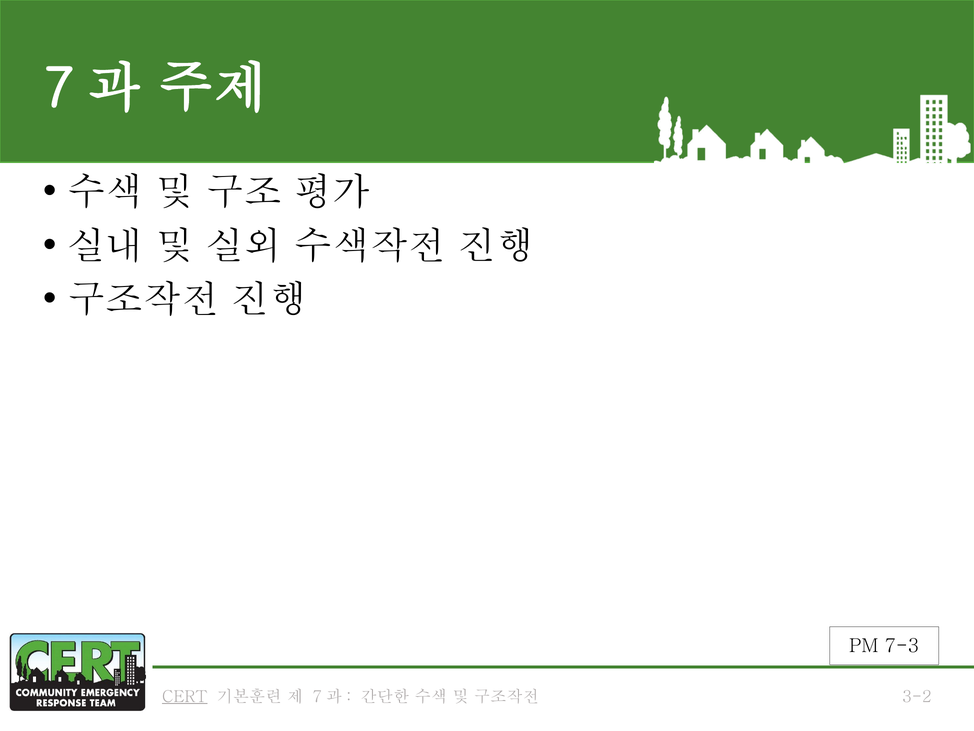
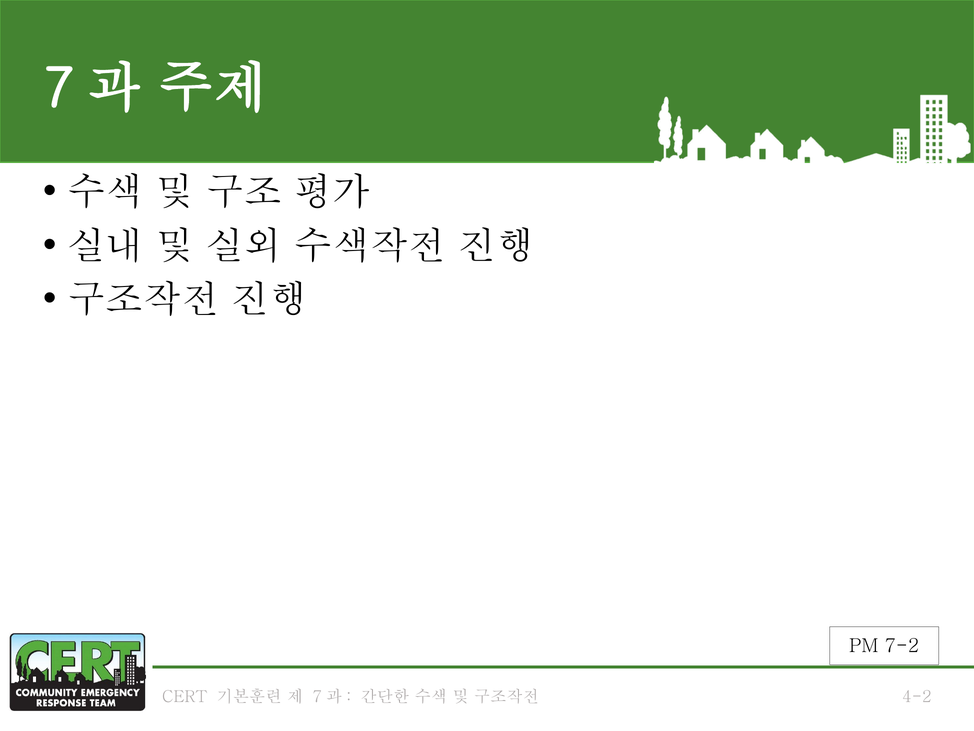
7-3: 7-3 -> 7-2
CERT underline: present -> none
3-2: 3-2 -> 4-2
